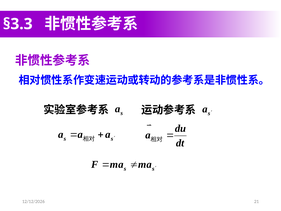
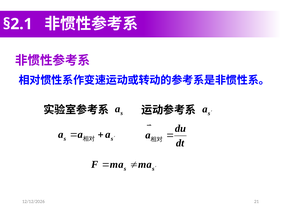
§3.3: §3.3 -> §2.1
